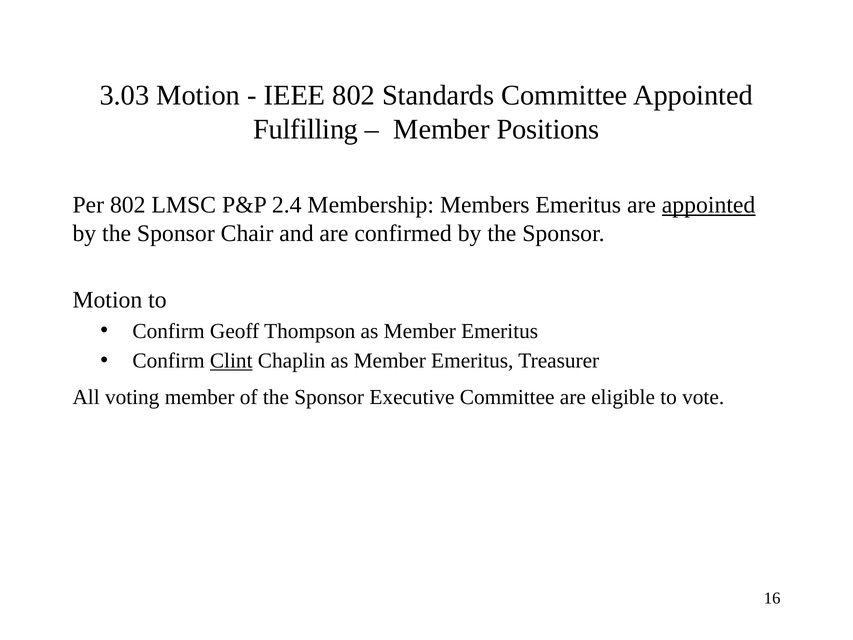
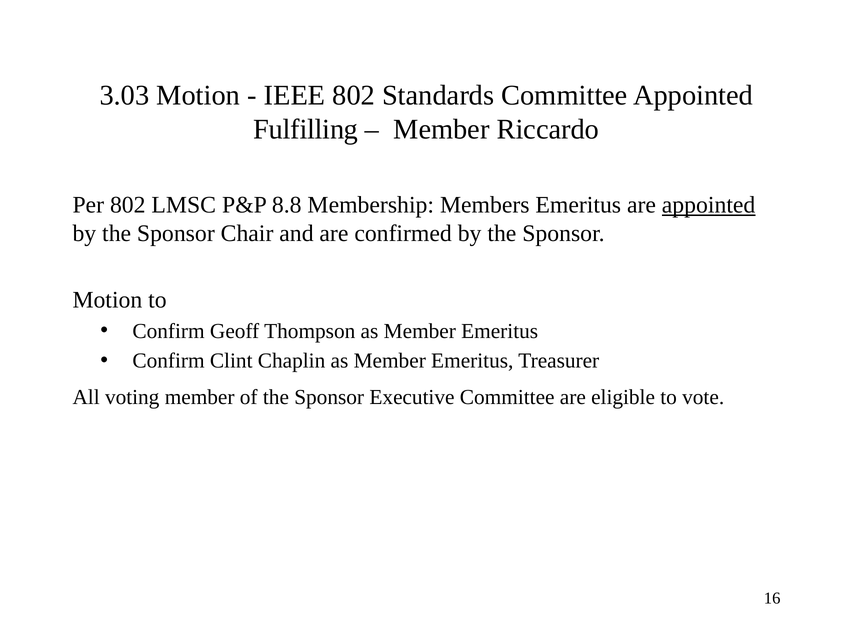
Positions: Positions -> Riccardo
2.4: 2.4 -> 8.8
Clint underline: present -> none
